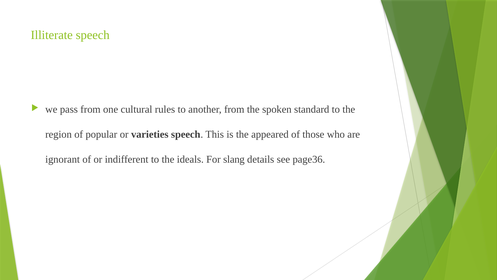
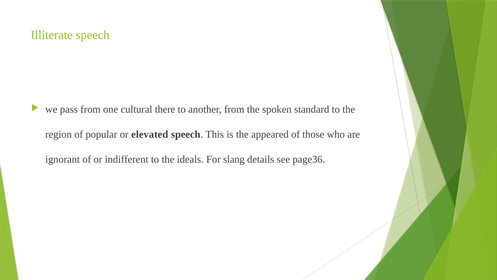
rules: rules -> there
varieties: varieties -> elevated
